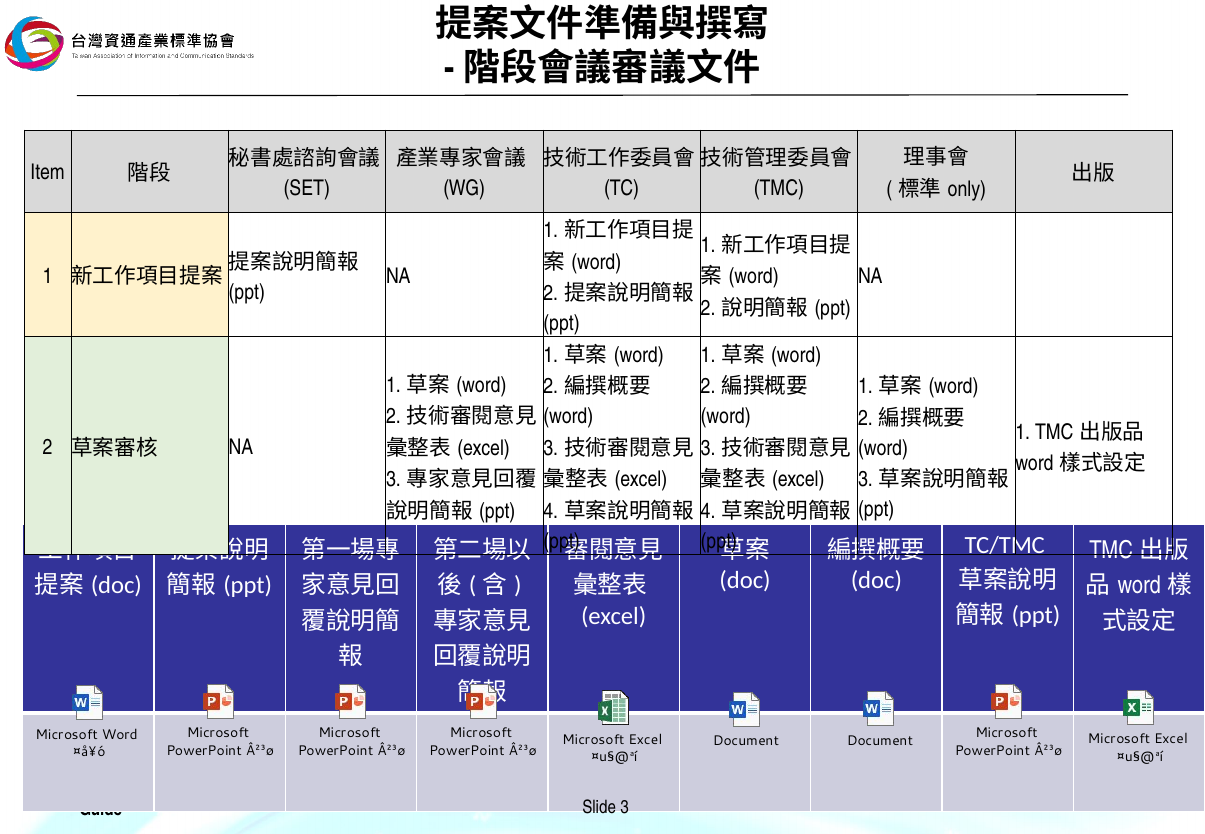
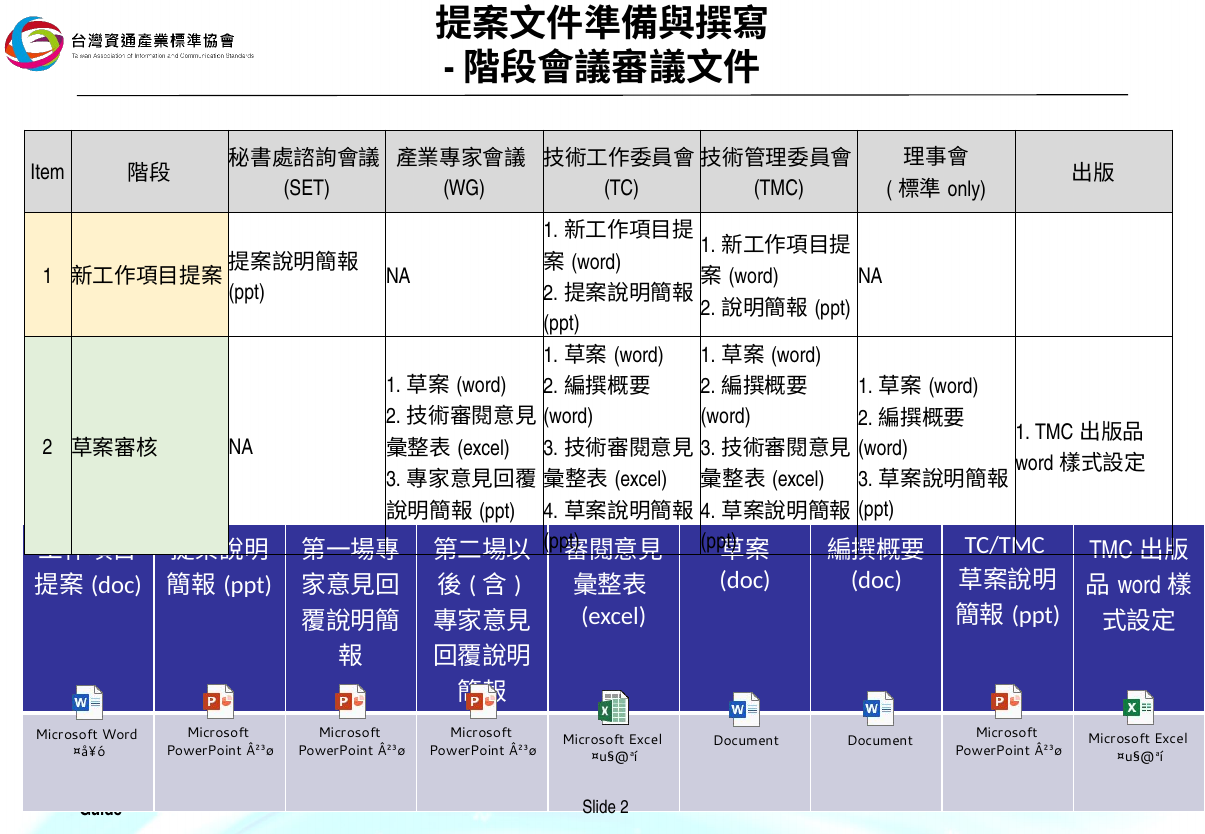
Slide 3: 3 -> 2
